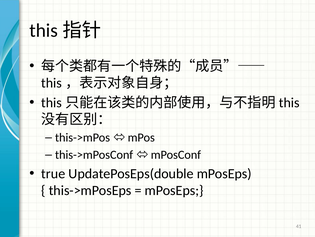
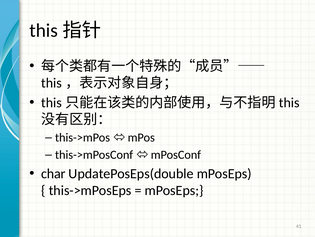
true: true -> char
